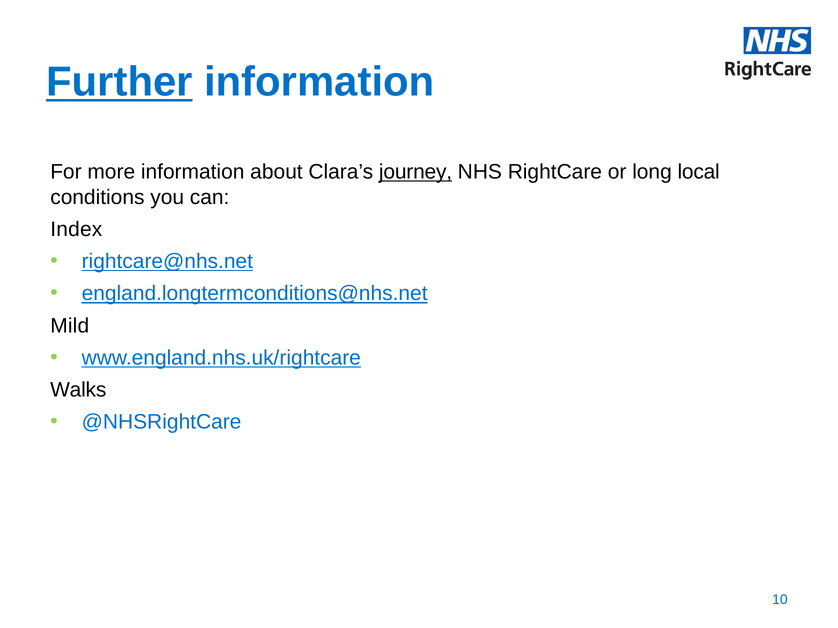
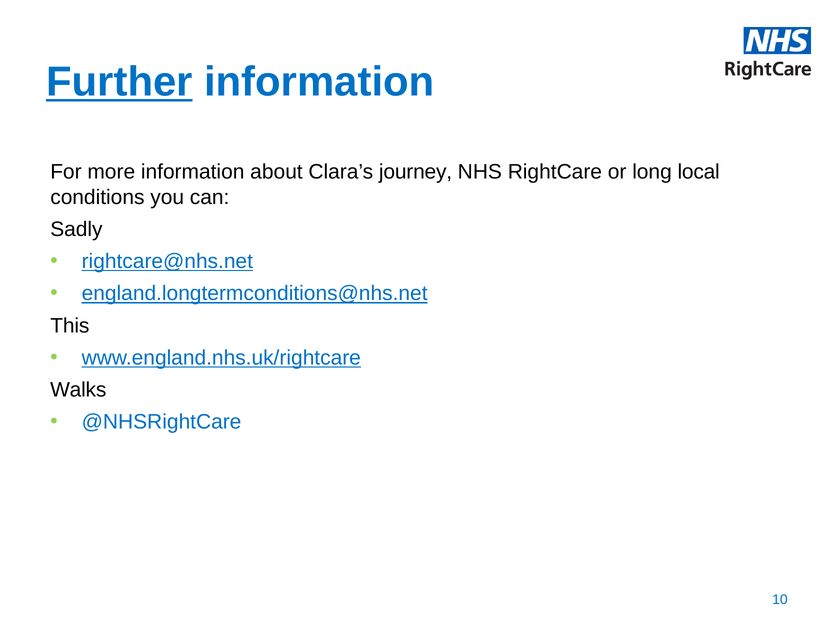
journey underline: present -> none
Index: Index -> Sadly
Mild: Mild -> This
